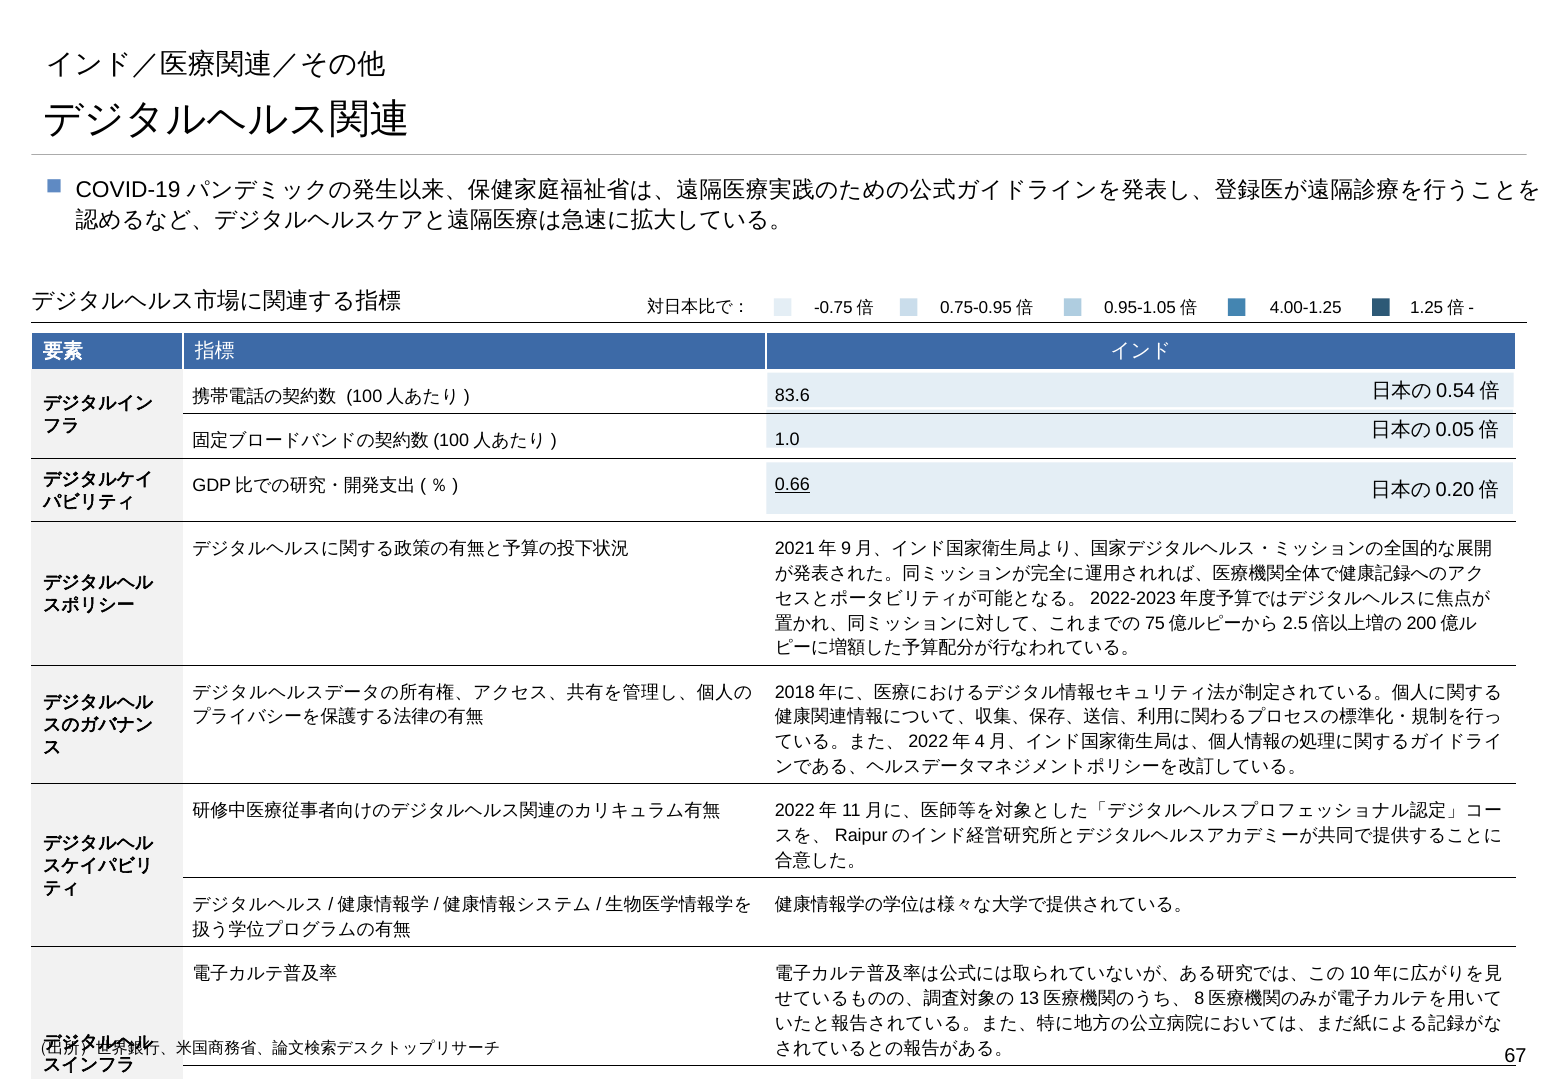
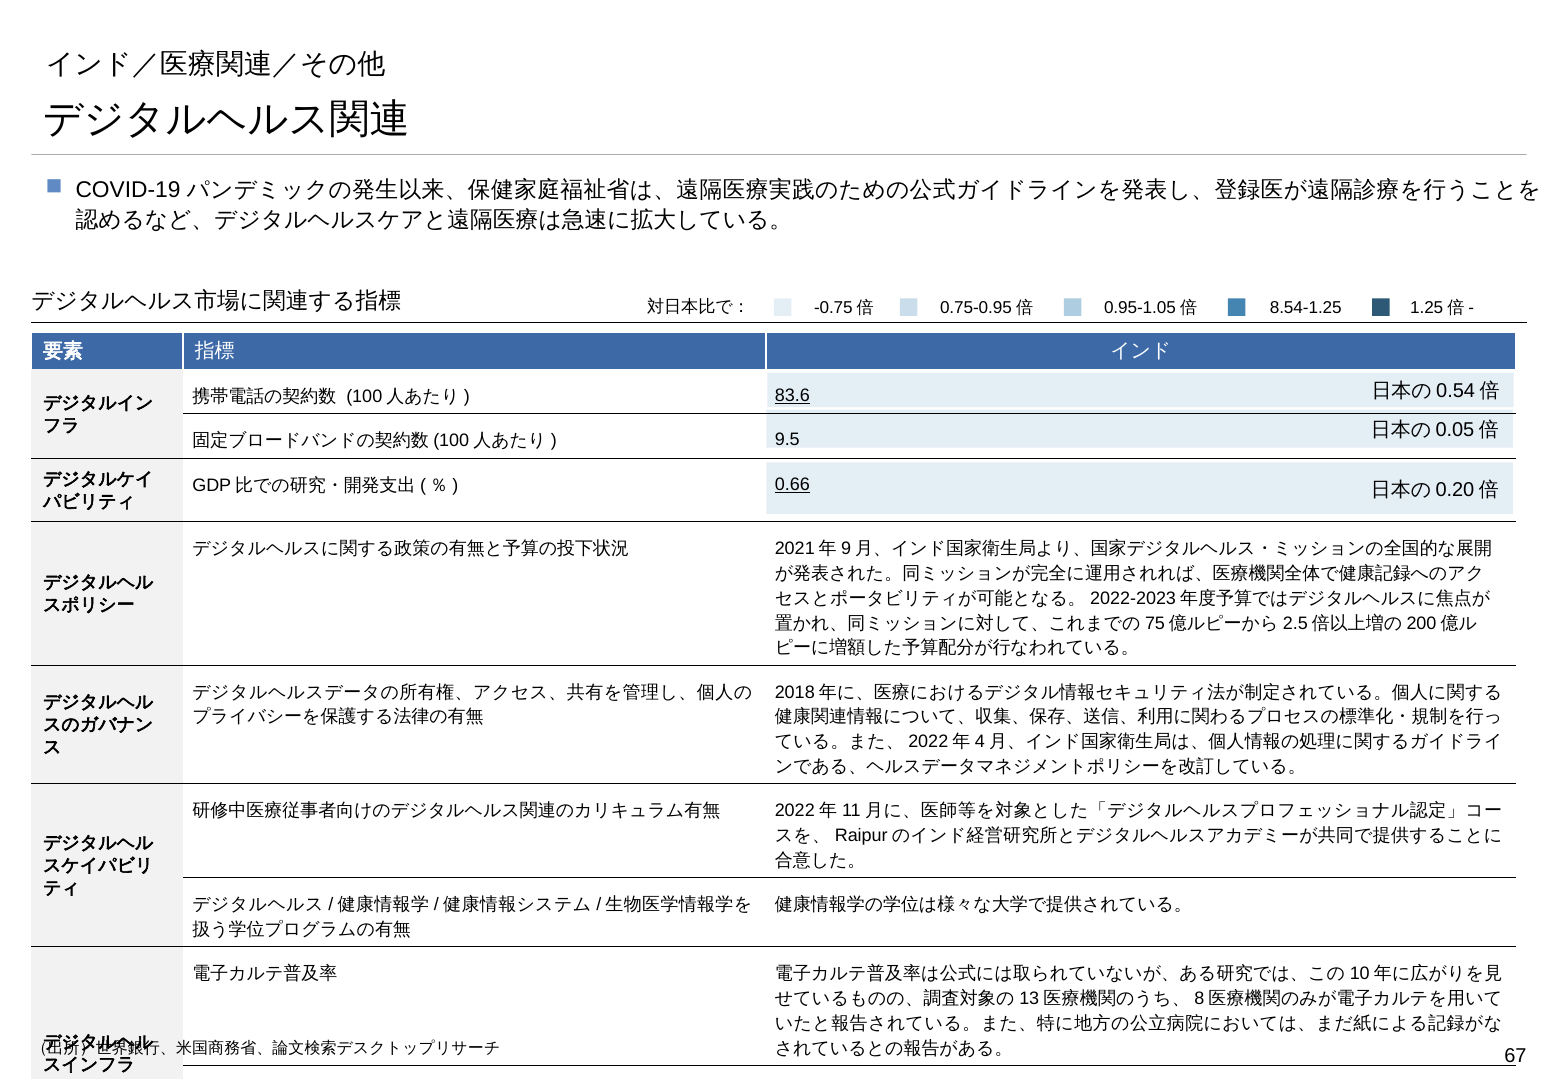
4.00-1.25: 4.00-1.25 -> 8.54-1.25
83.6 underline: none -> present
1.0: 1.0 -> 9.5
